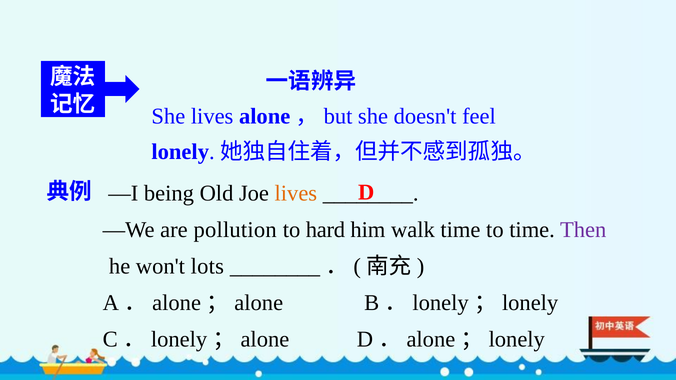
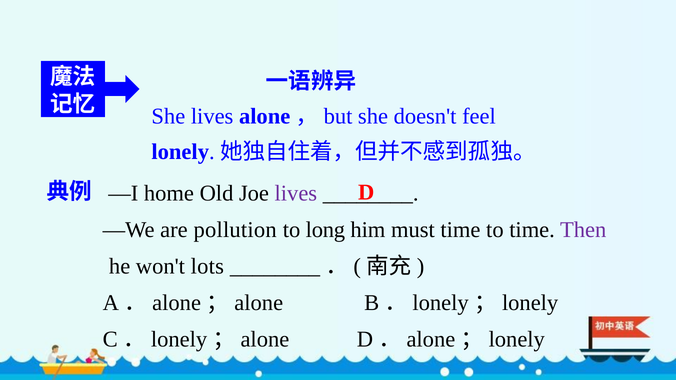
being: being -> home
lives at (296, 194) colour: orange -> purple
hard: hard -> long
walk: walk -> must
